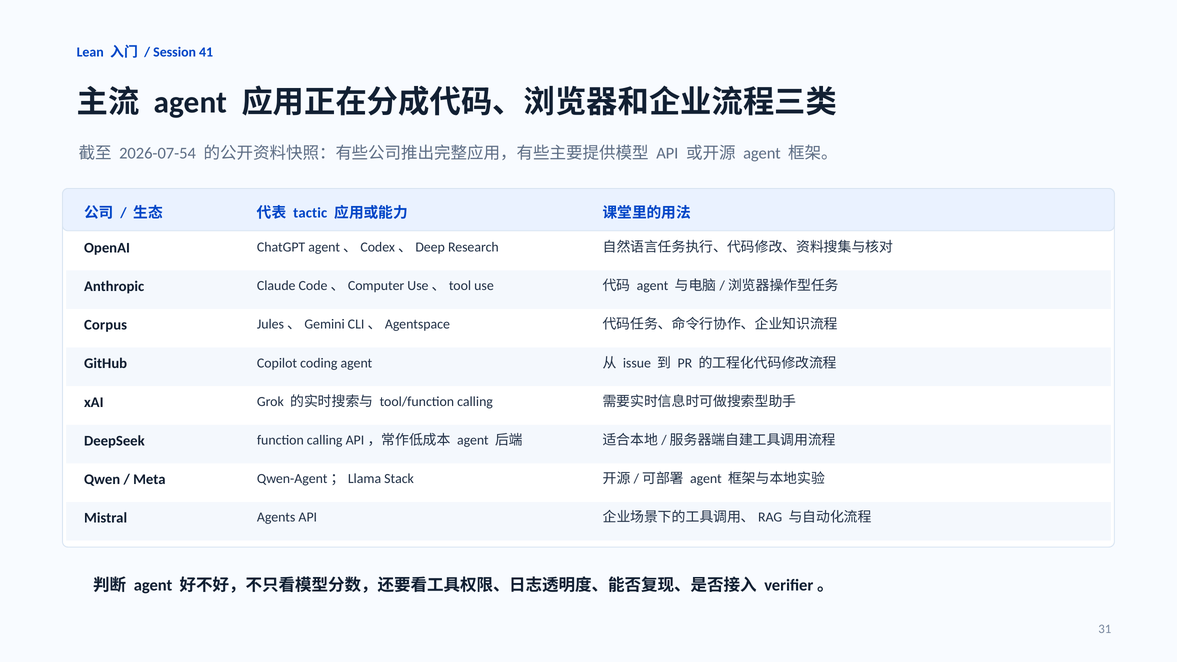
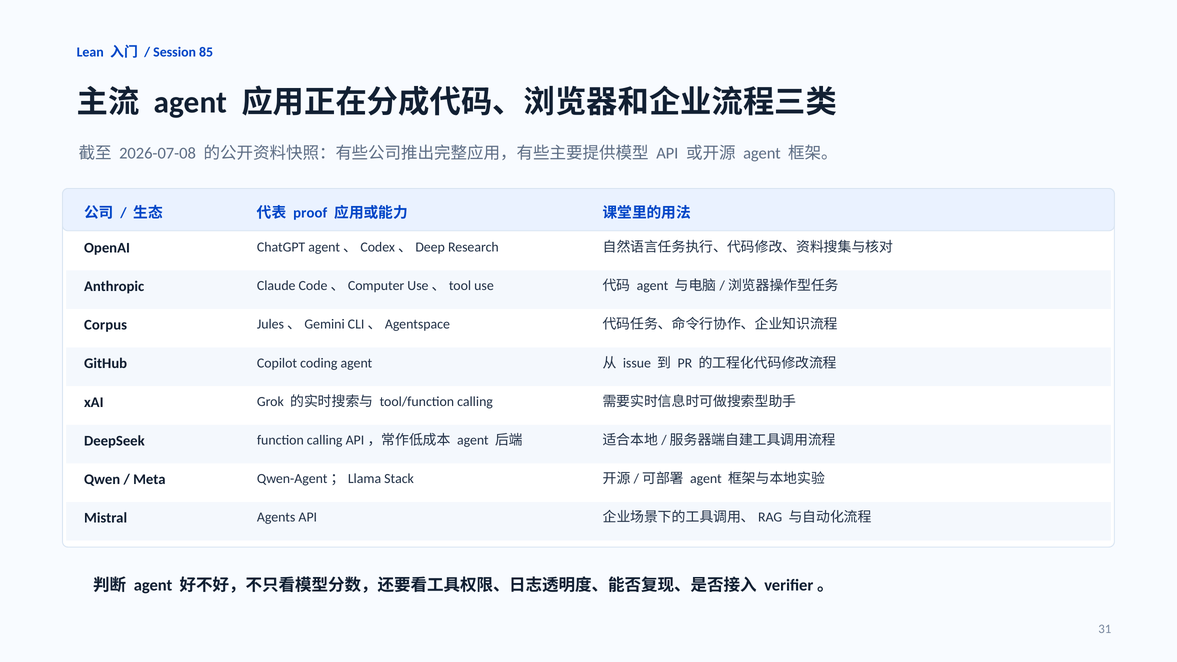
41: 41 -> 85
2026-07-54: 2026-07-54 -> 2026-07-08
tactic: tactic -> proof
